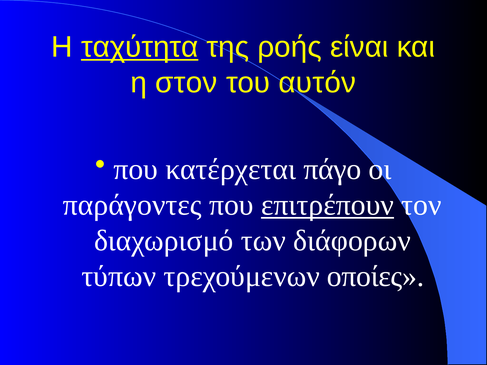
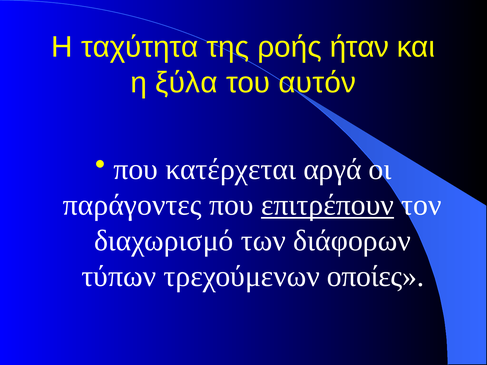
ταχύτητα underline: present -> none
είναι: είναι -> ήταν
στον: στον -> ξύλα
πάγο: πάγο -> αργά
